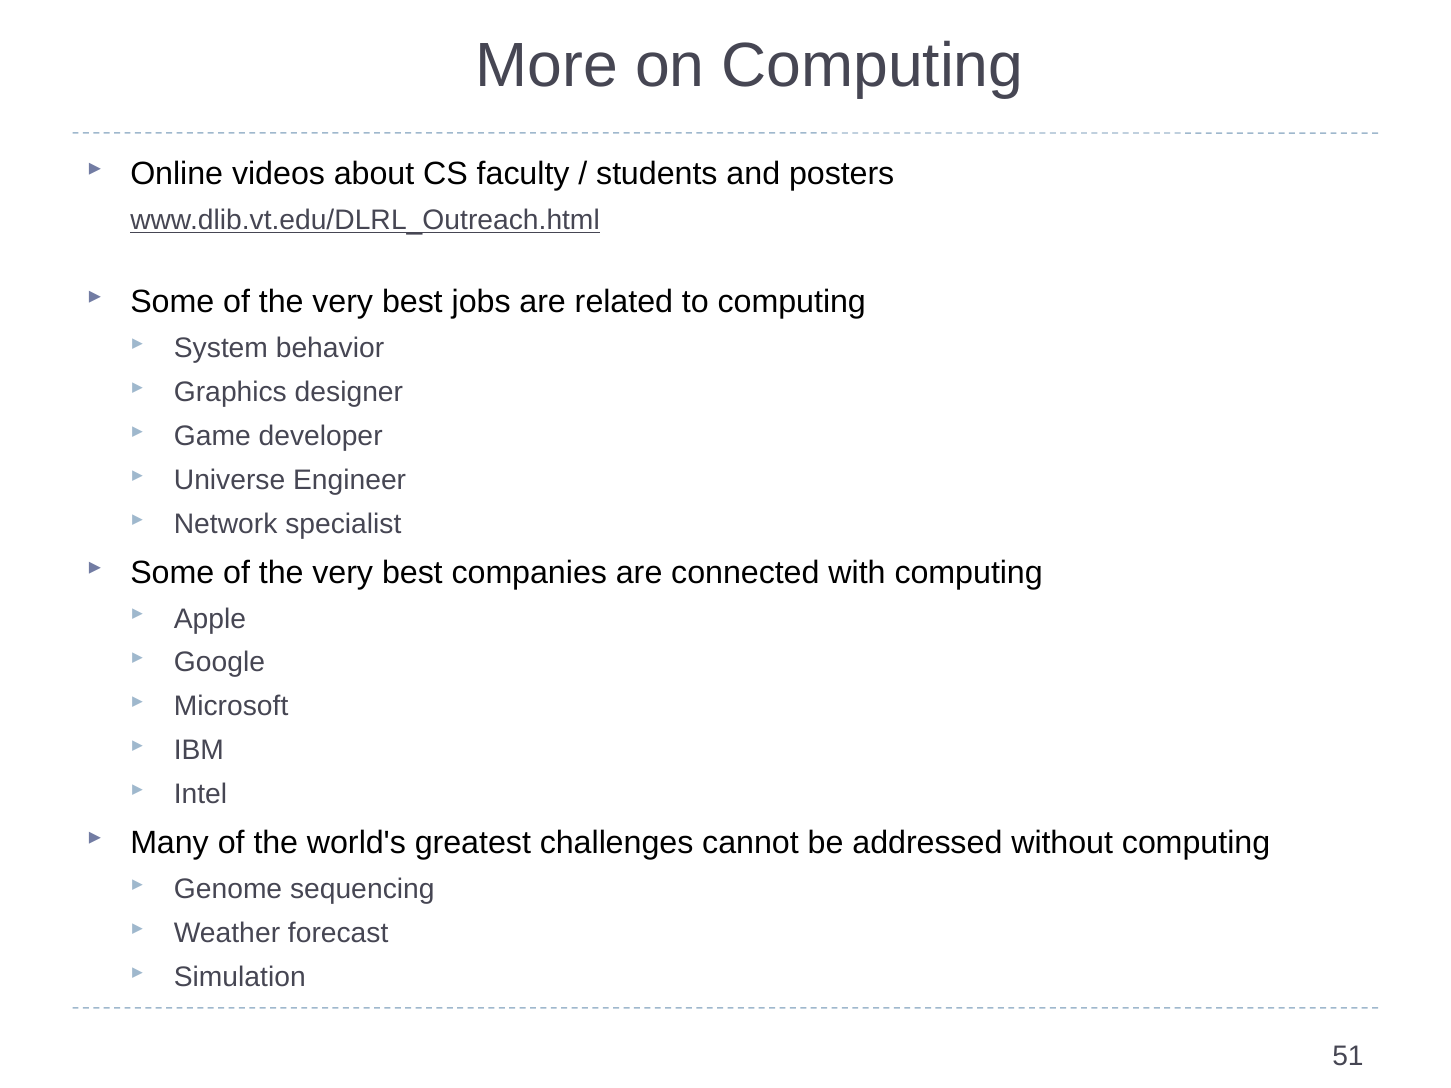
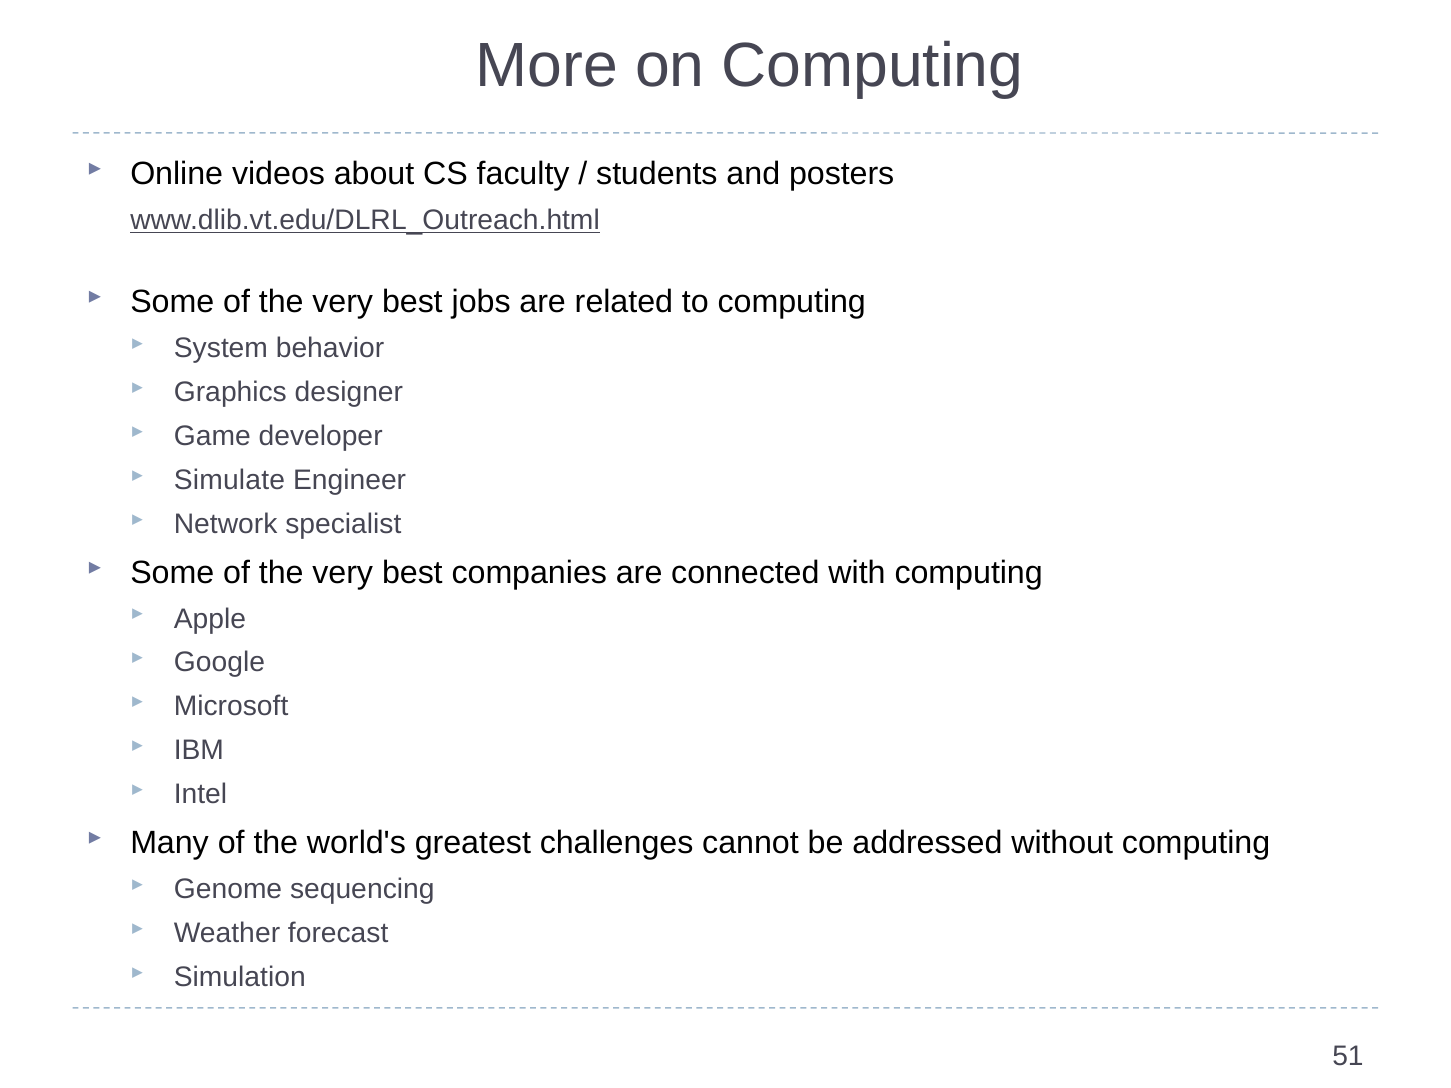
Universe: Universe -> Simulate
